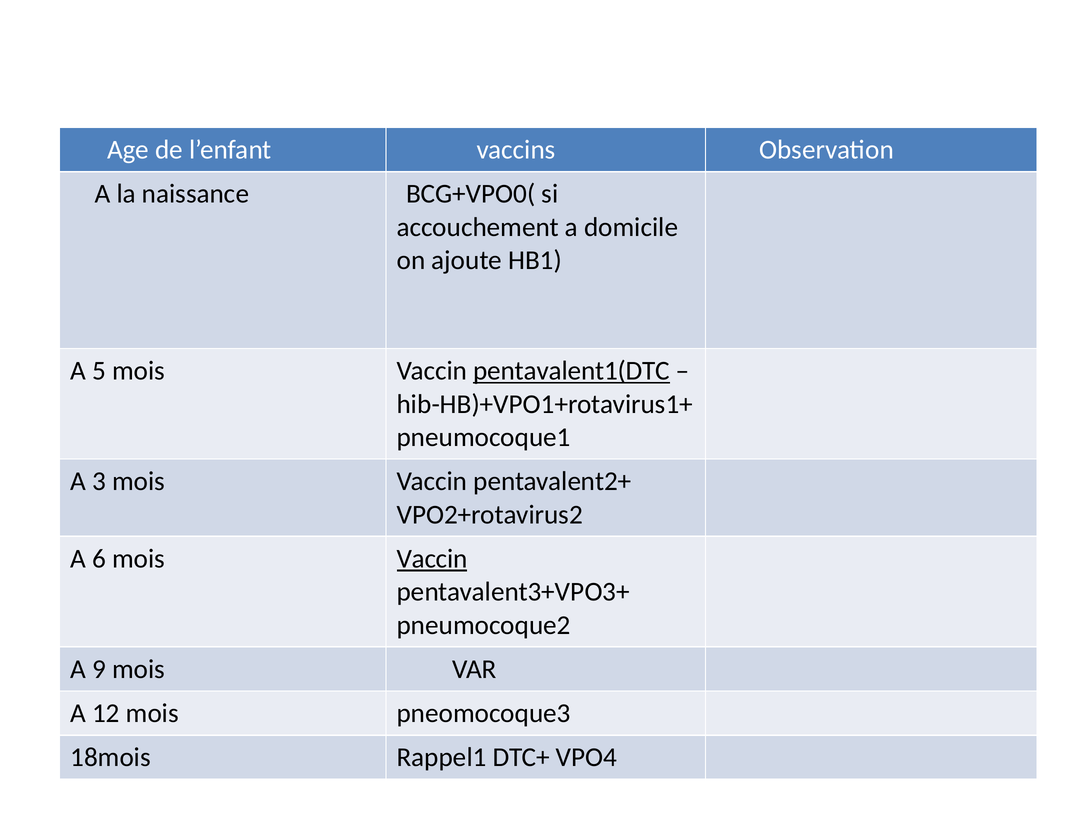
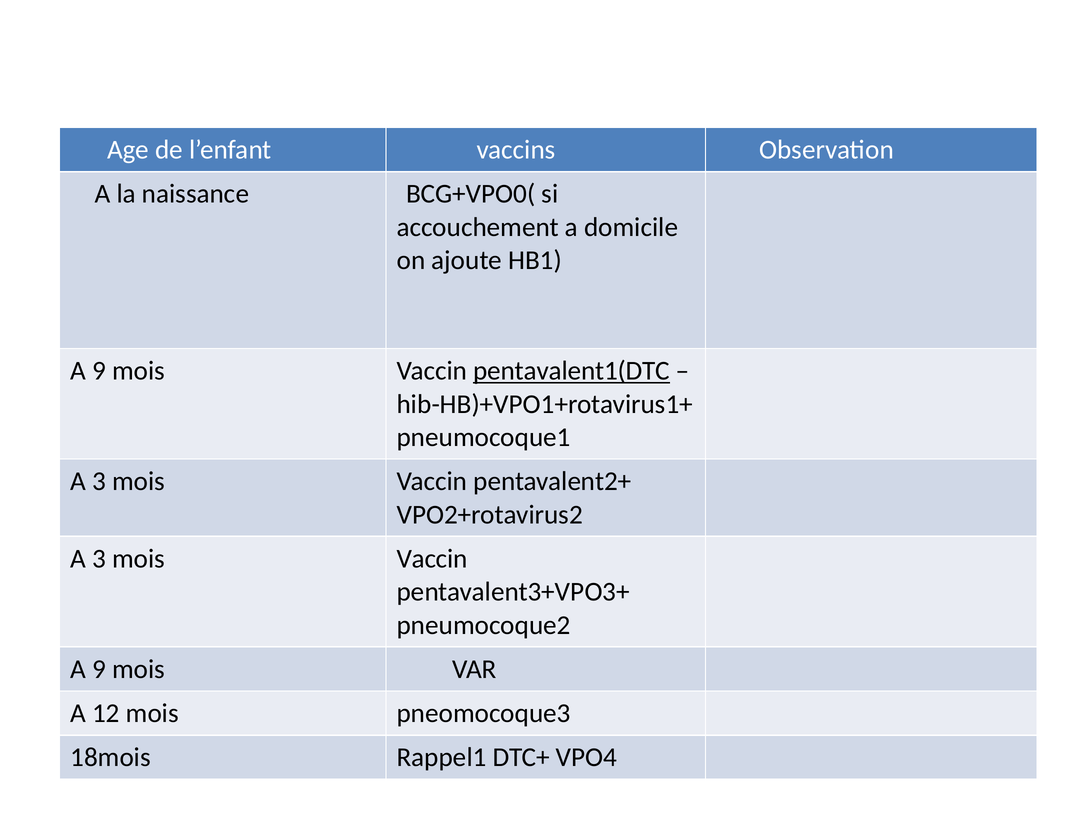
5 at (99, 371): 5 -> 9
6 at (99, 559): 6 -> 3
Vaccin at (432, 559) underline: present -> none
